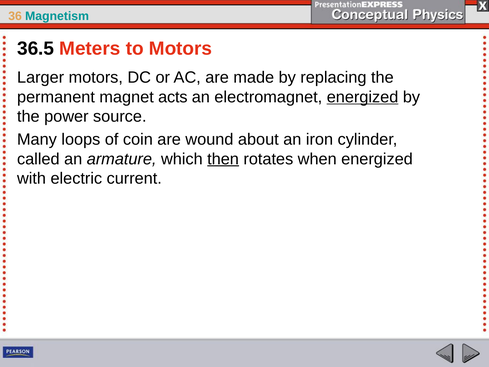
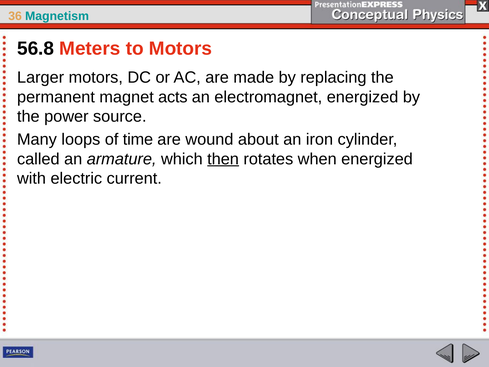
36.5: 36.5 -> 56.8
energized at (363, 97) underline: present -> none
coin: coin -> time
